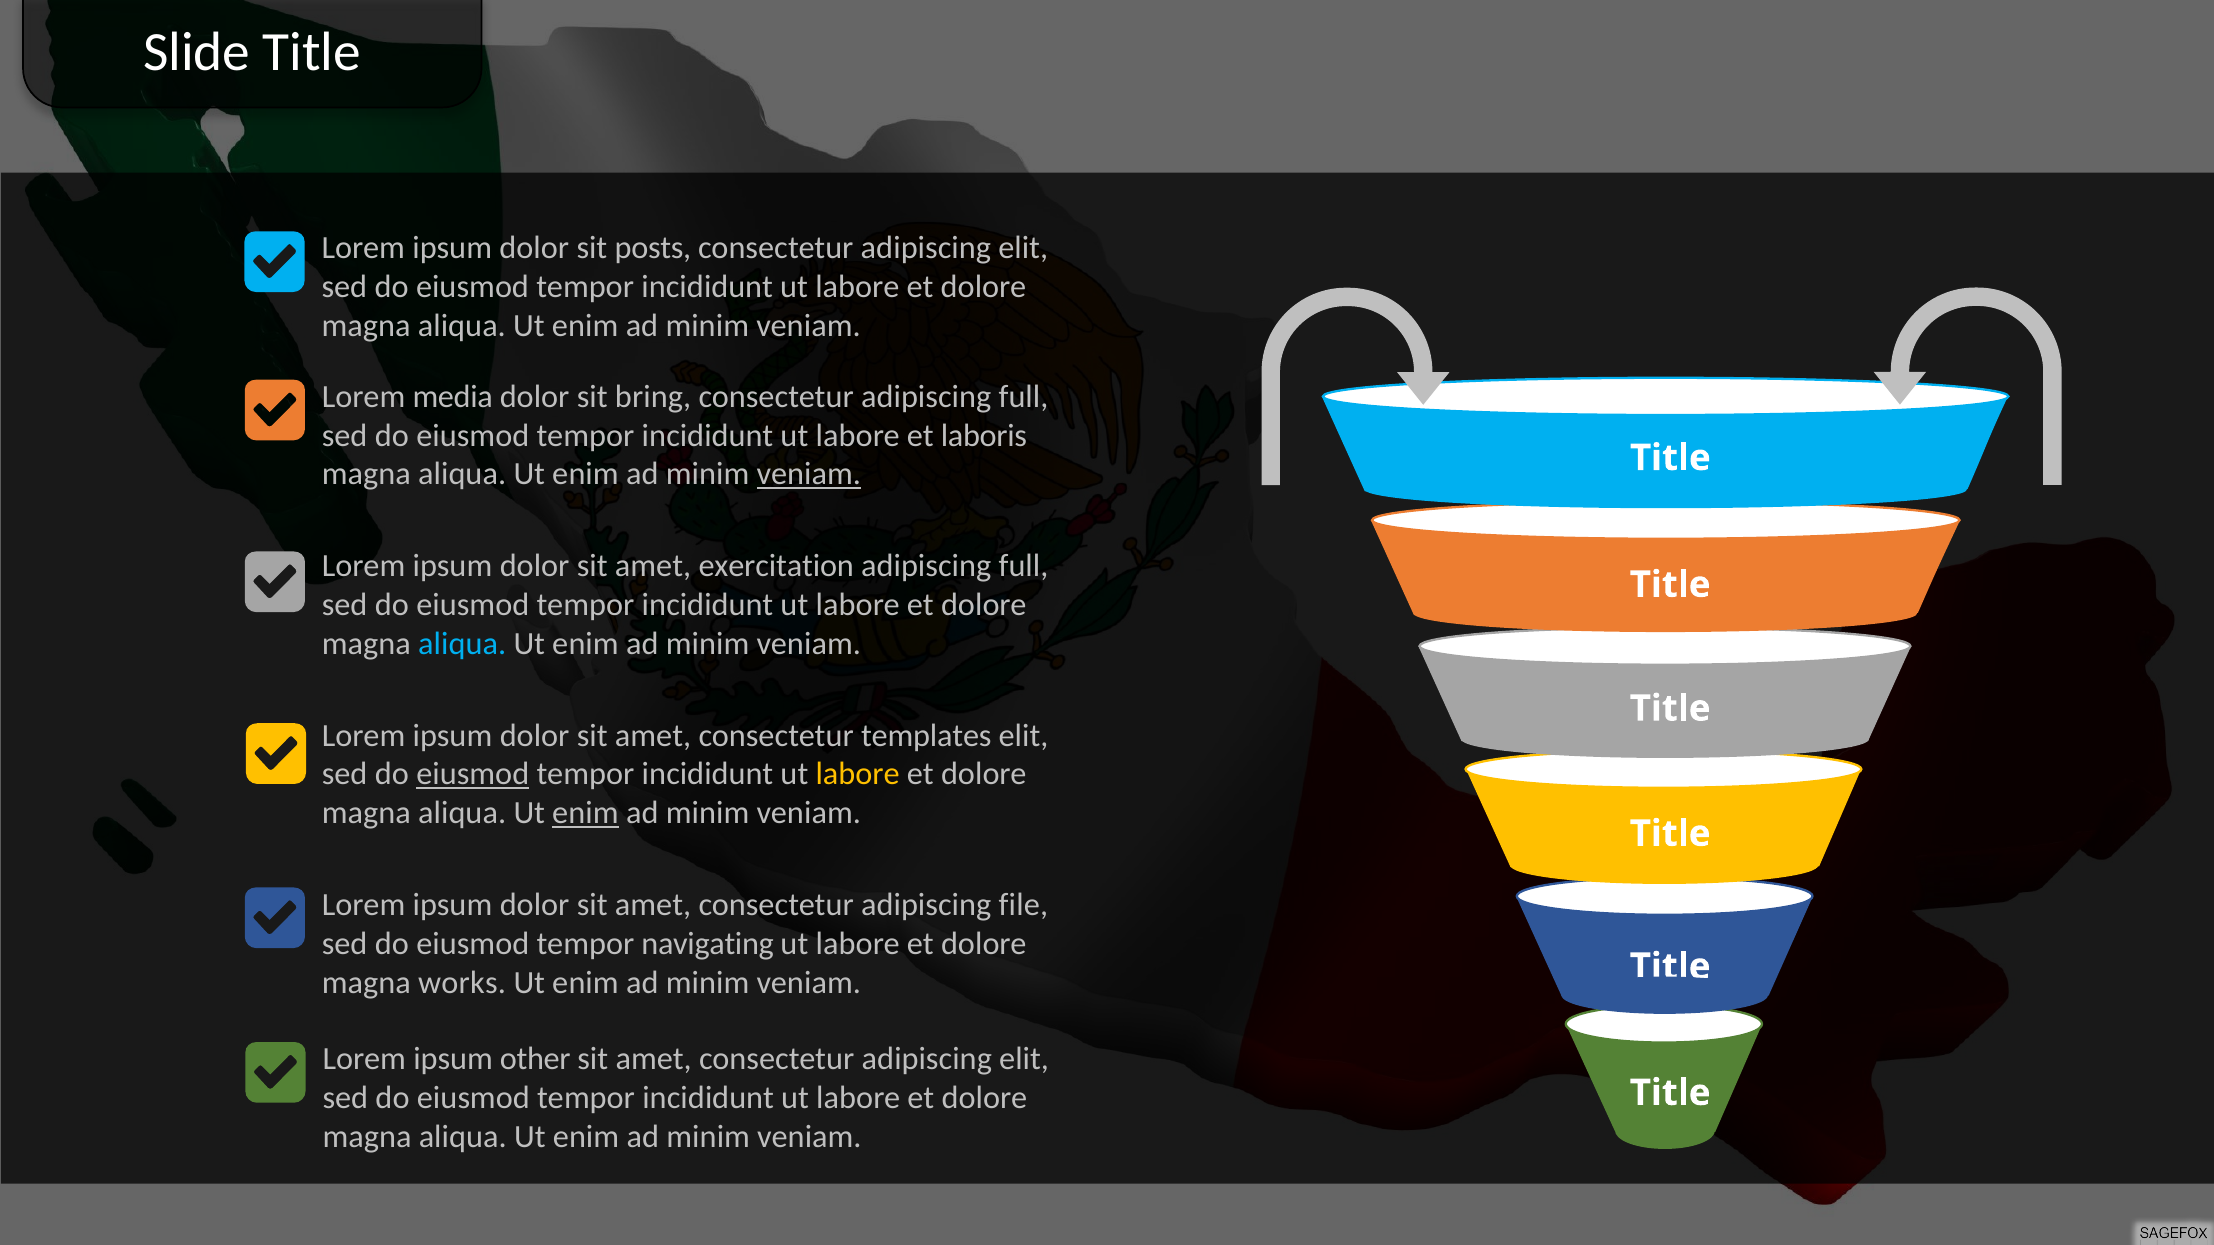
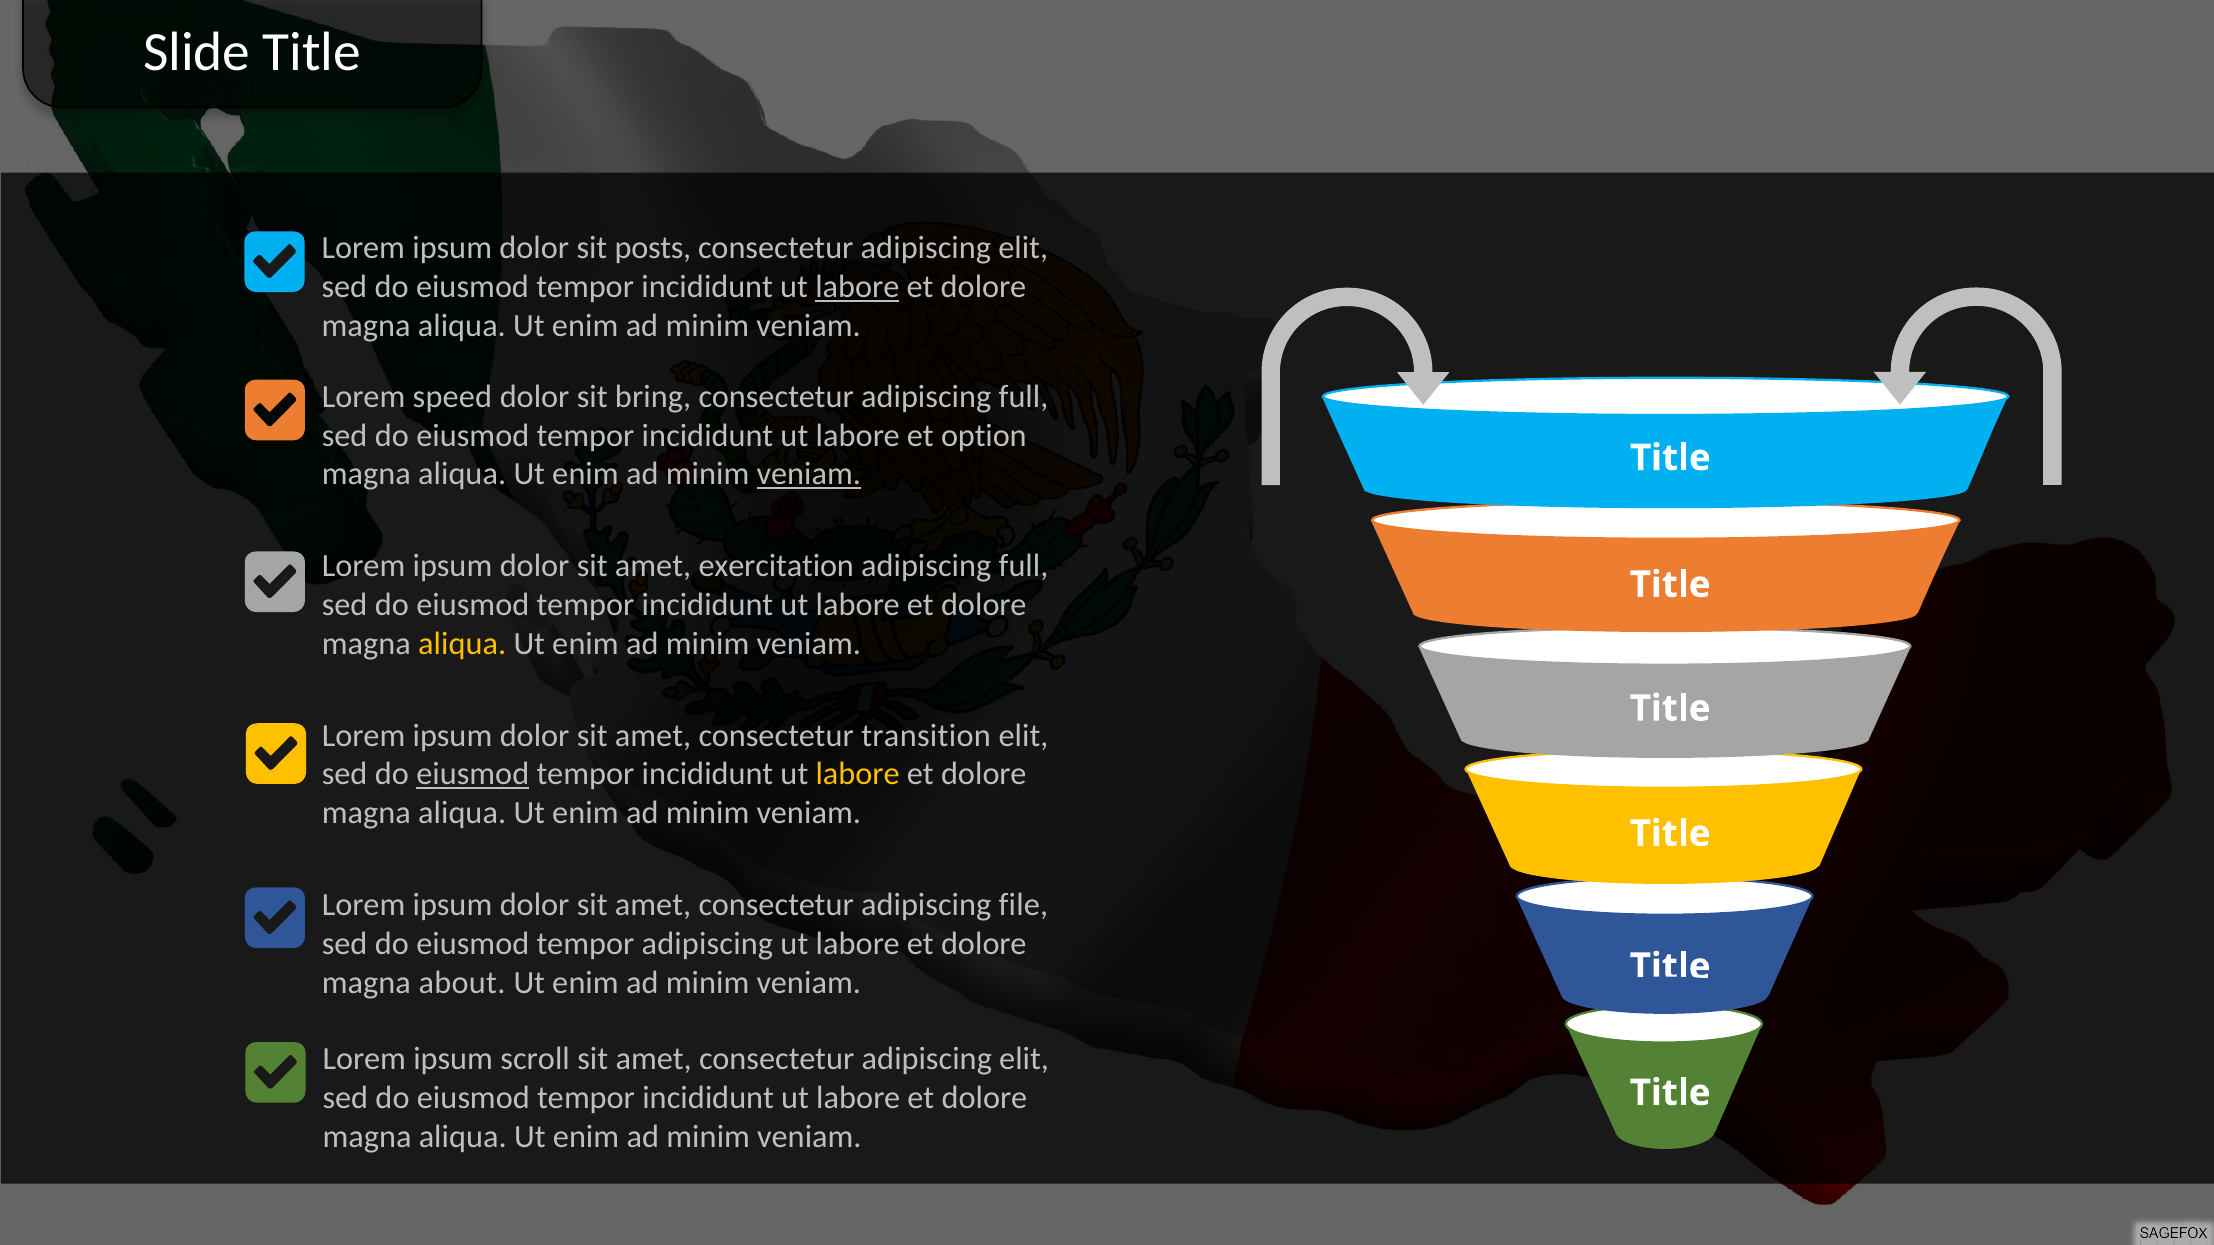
labore at (857, 287) underline: none -> present
media: media -> speed
laboris: laboris -> option
aliqua at (462, 644) colour: light blue -> yellow
templates: templates -> transition
enim at (585, 813) underline: present -> none
tempor navigating: navigating -> adipiscing
works: works -> about
other: other -> scroll
